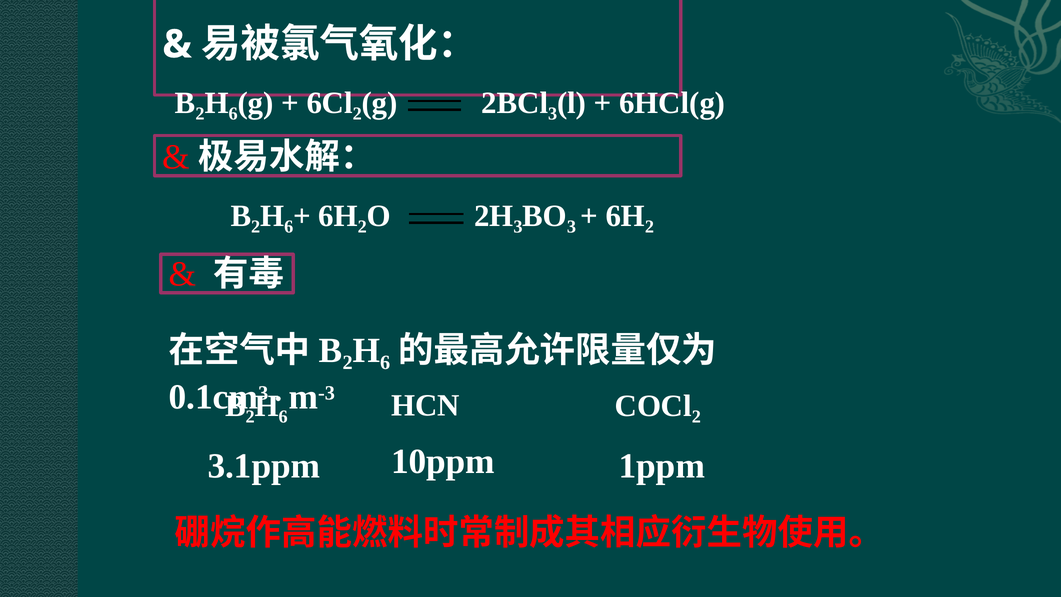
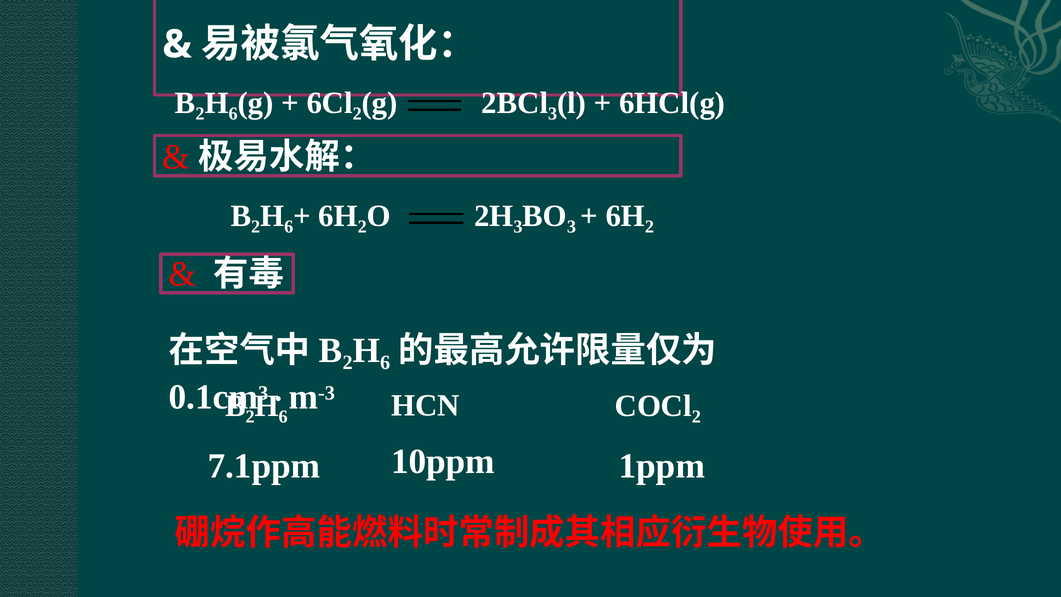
3.1ppm: 3.1ppm -> 7.1ppm
